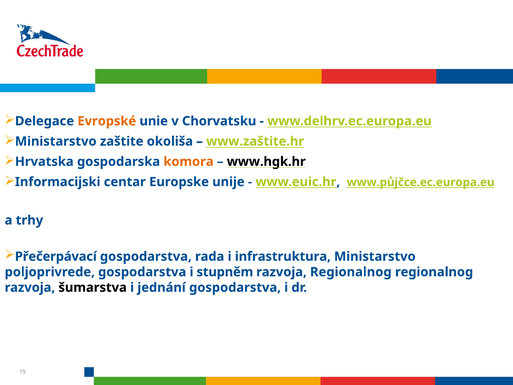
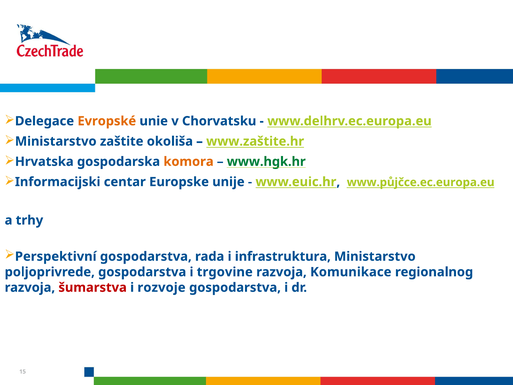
www.hgk.hr colour: black -> green
Přečerpávací: Přečerpávací -> Perspektivní
stupněm: stupněm -> trgovine
razvoja Regionalnog: Regionalnog -> Komunikace
šumarstva colour: black -> red
jednání: jednání -> rozvoje
